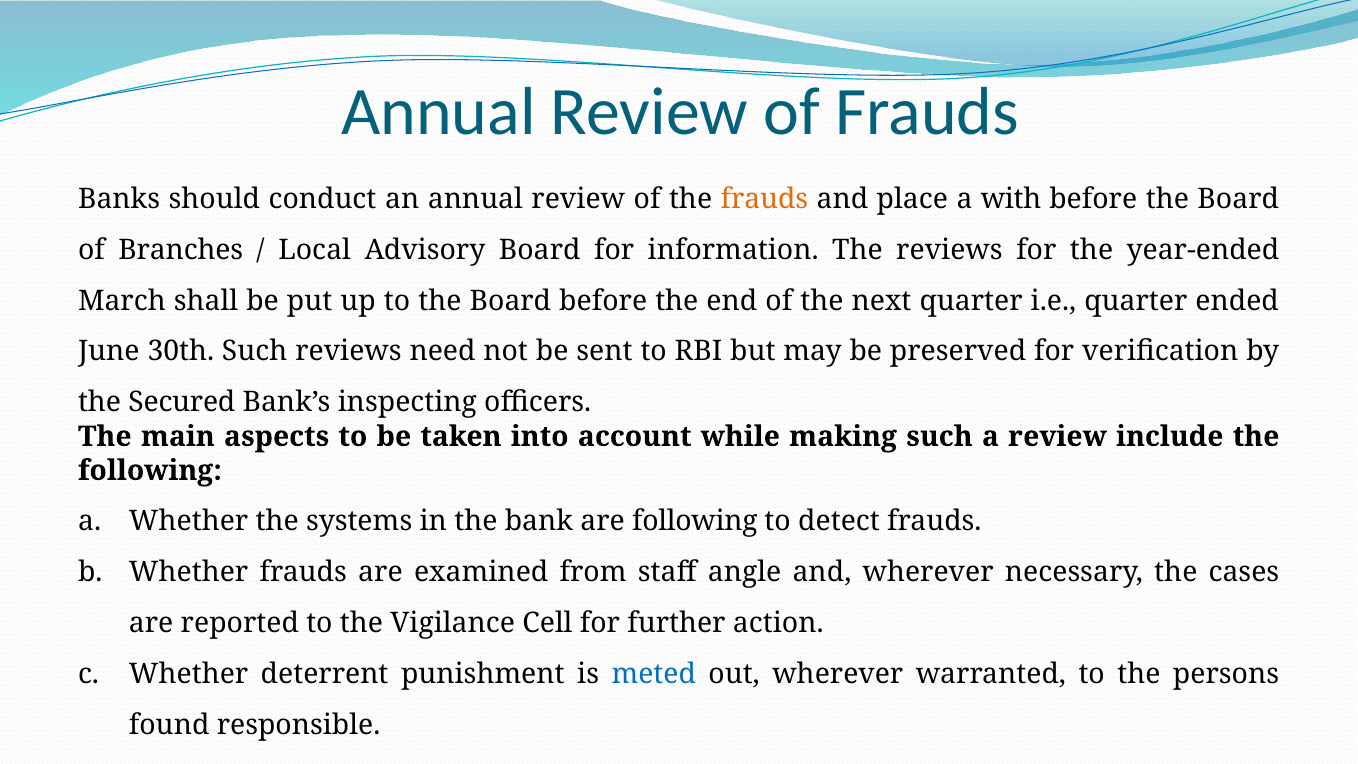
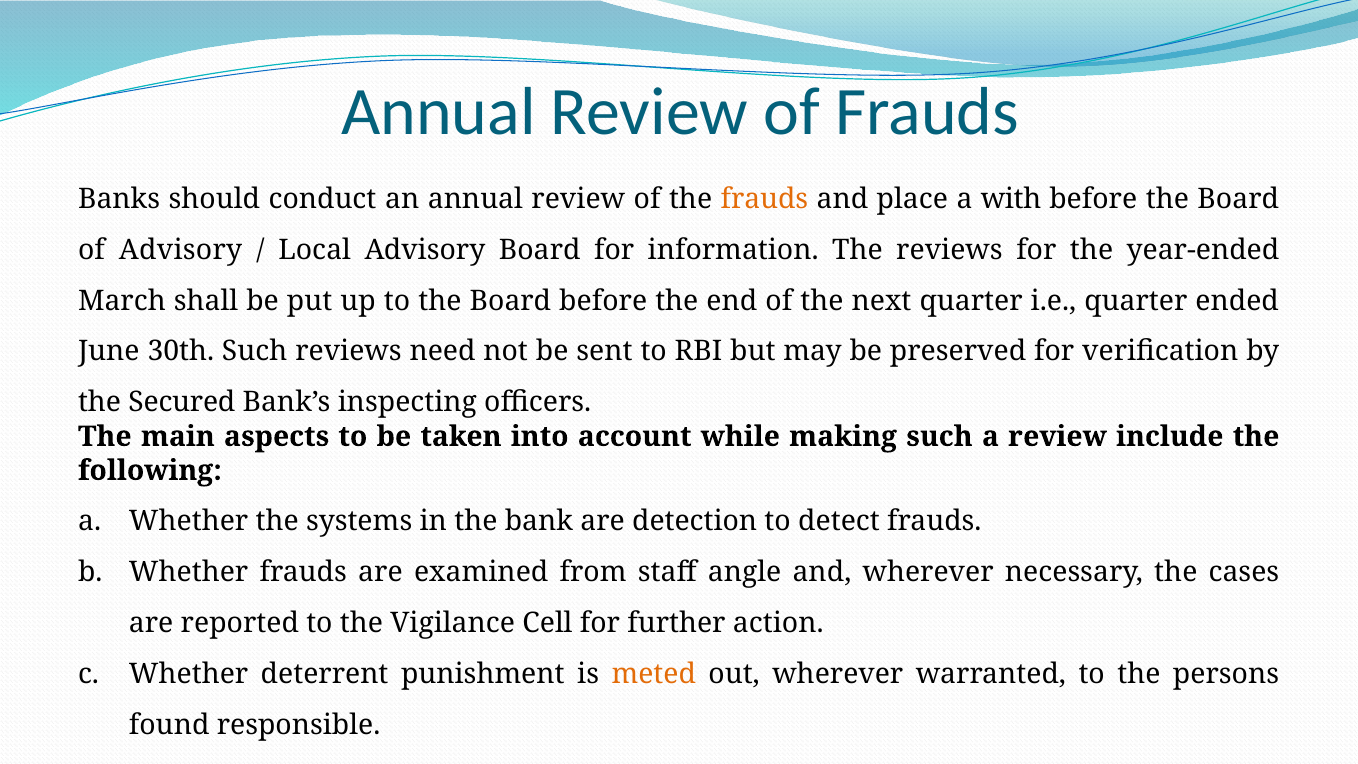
of Branches: Branches -> Advisory
are following: following -> detection
meted colour: blue -> orange
